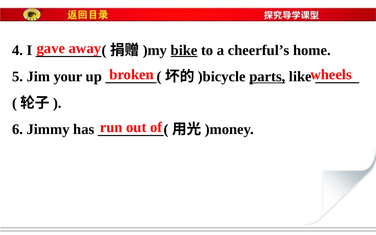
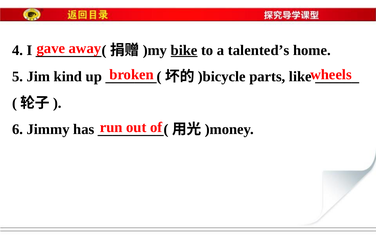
cheerful’s: cheerful’s -> talented’s
your: your -> kind
parts underline: present -> none
